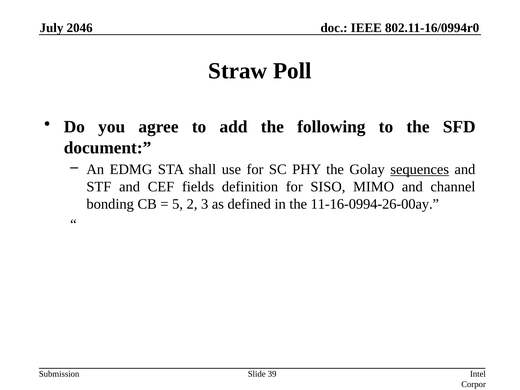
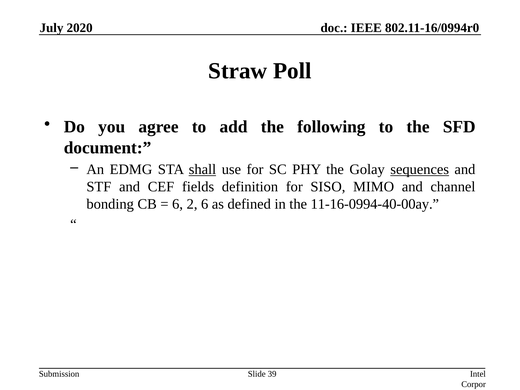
2046: 2046 -> 2020
shall underline: none -> present
5 at (178, 204): 5 -> 6
2 3: 3 -> 6
11-16-0994-26-00ay: 11-16-0994-26-00ay -> 11-16-0994-40-00ay
